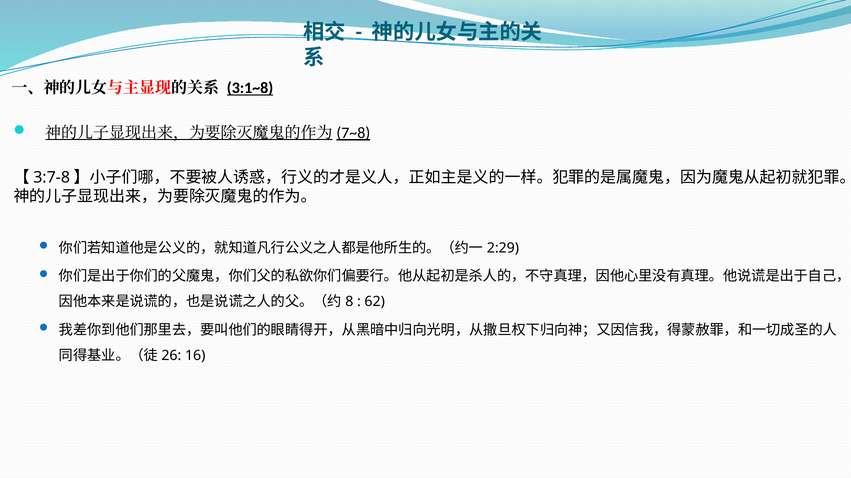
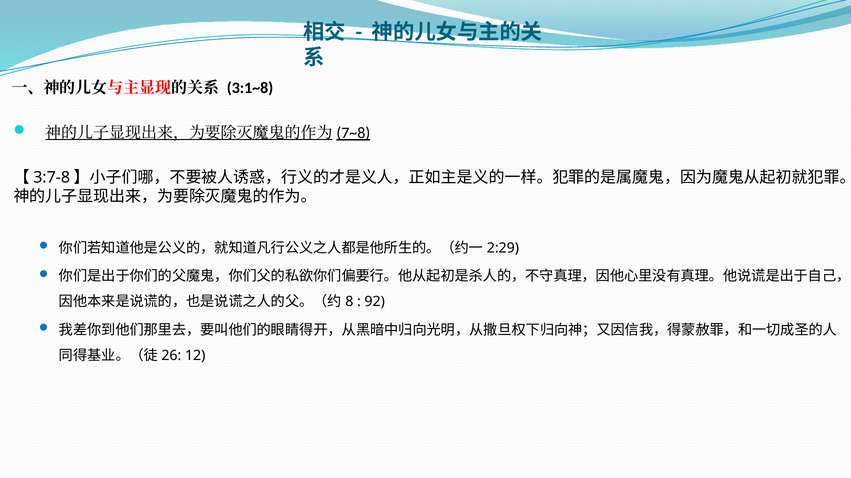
3:1~8 underline: present -> none
62: 62 -> 92
16: 16 -> 12
